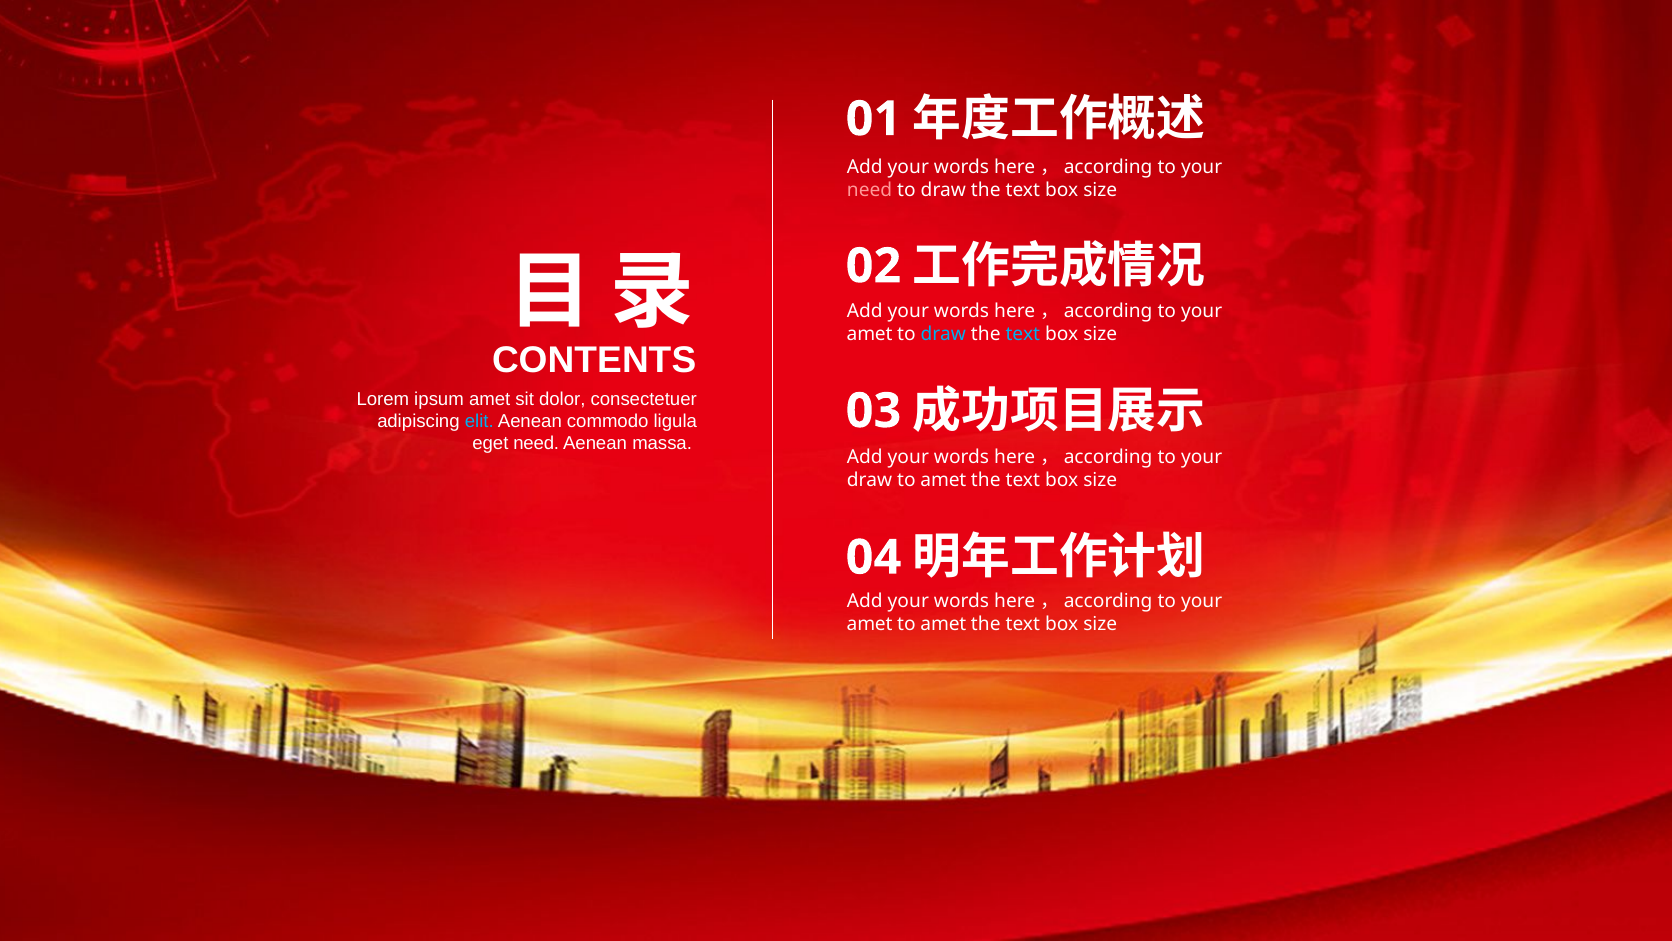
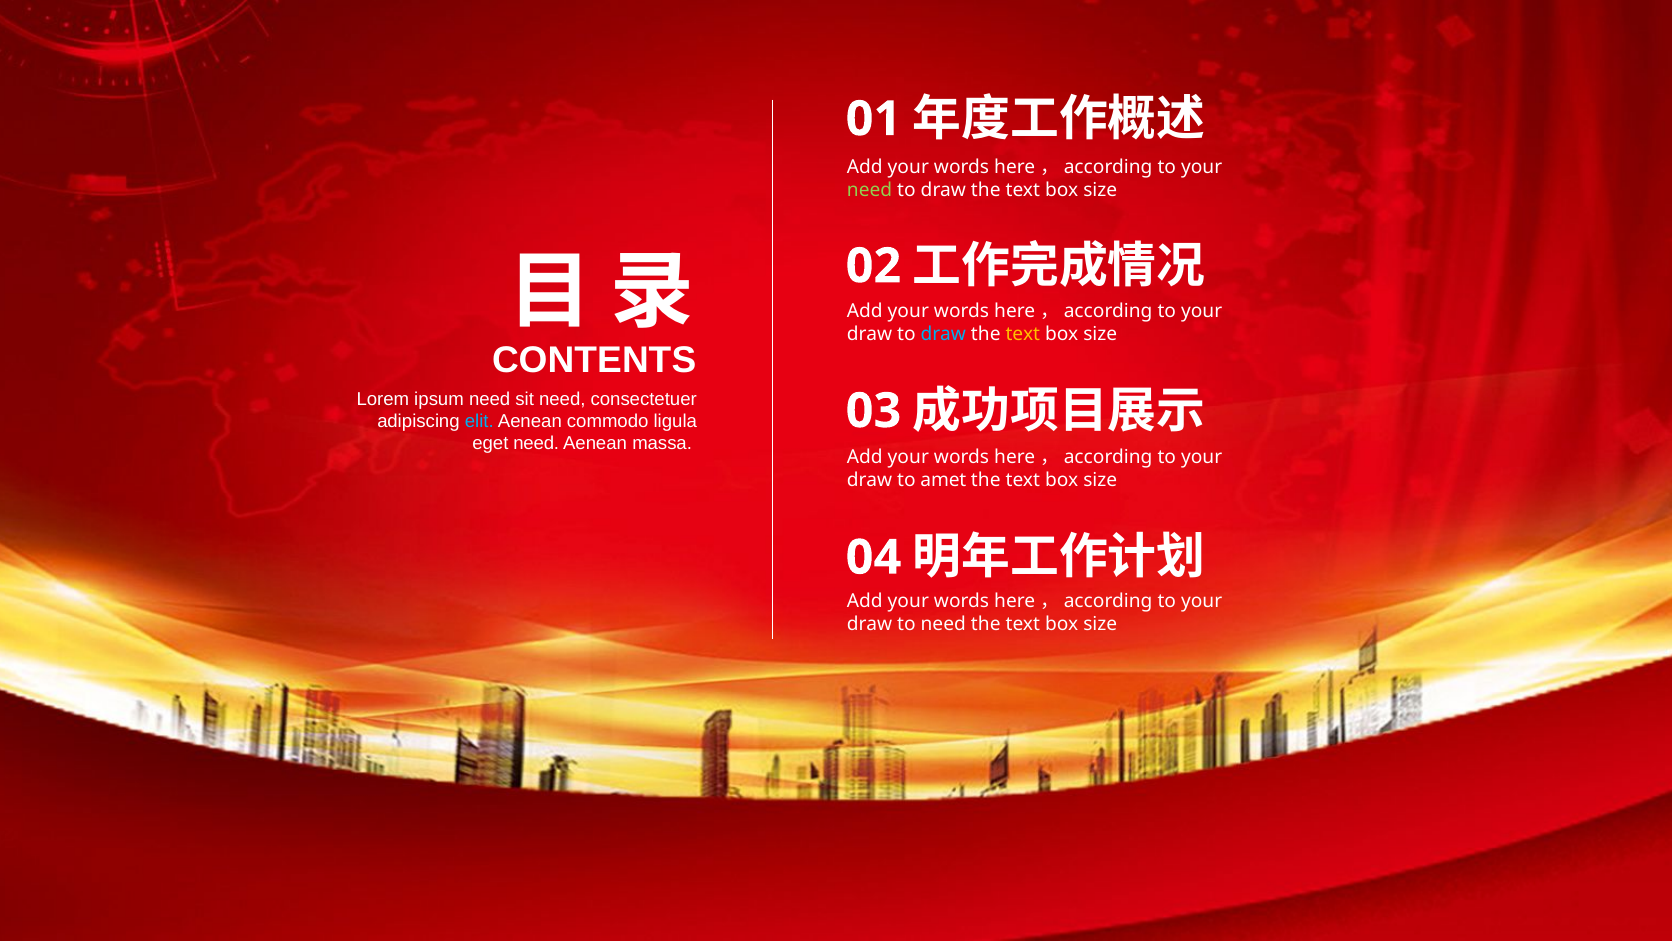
need at (870, 191) colour: pink -> light green
amet at (870, 334): amet -> draw
text at (1023, 334) colour: light blue -> yellow
ipsum amet: amet -> need
sit dolor: dolor -> need
amet at (870, 624): amet -> draw
amet at (943, 624): amet -> need
